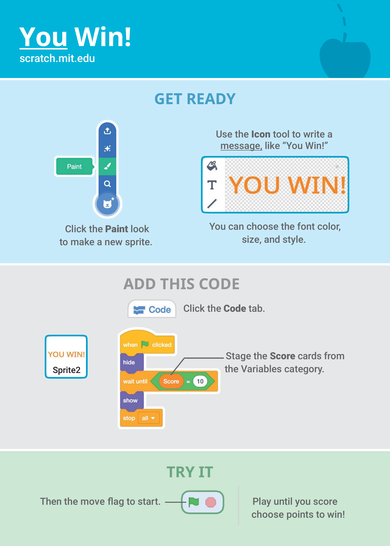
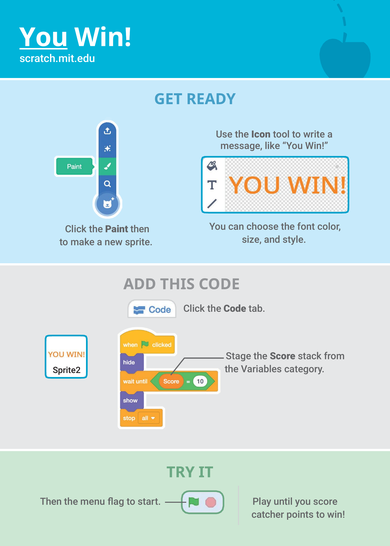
message underline: present -> none
Paint look: look -> then
cards: cards -> stack
move: move -> menu
choose at (268, 515): choose -> catcher
